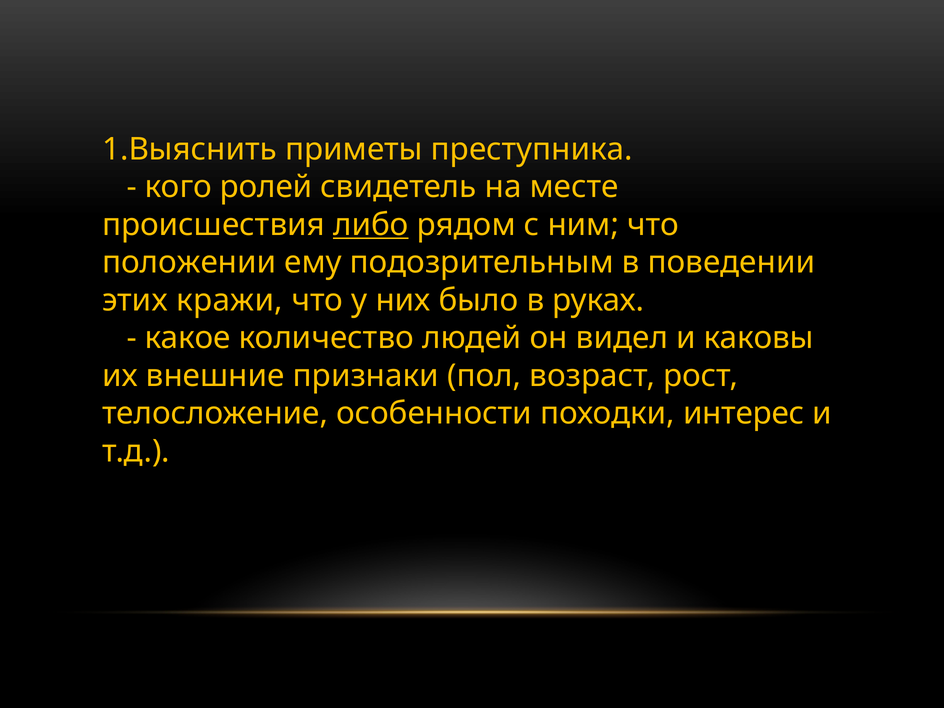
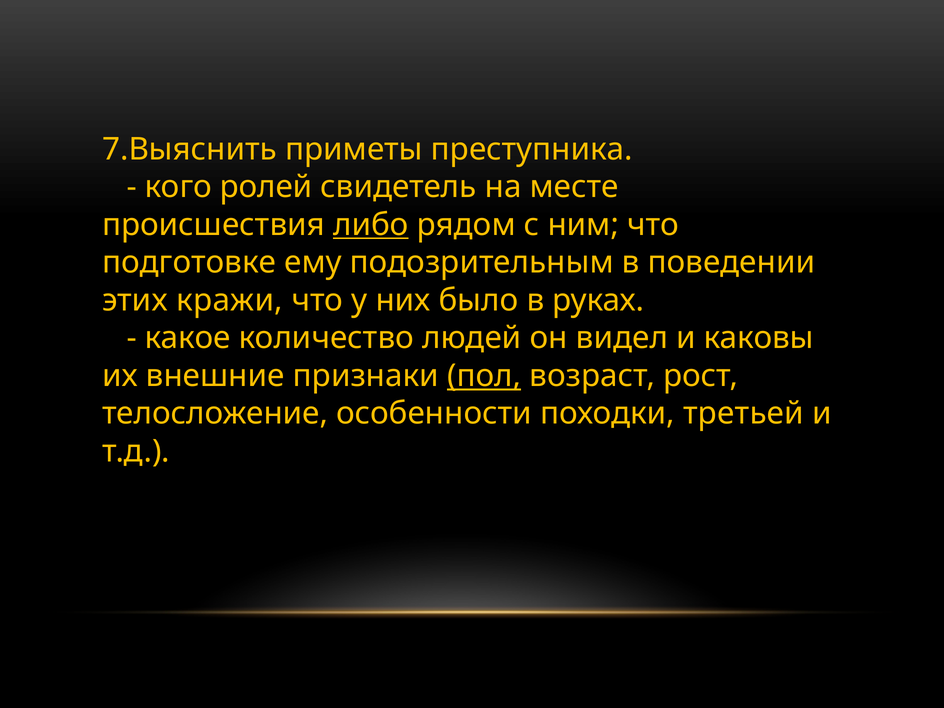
1.Выяснить: 1.Выяснить -> 7.Выяснить
положении: положении -> подготовке
пол underline: none -> present
интерес: интерес -> третьей
